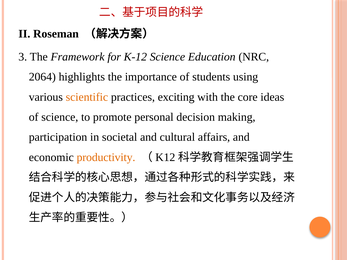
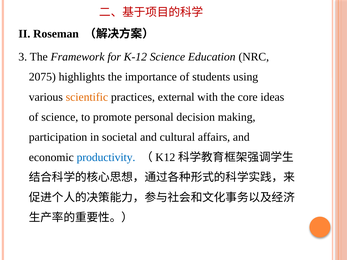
2064: 2064 -> 2075
exciting: exciting -> external
productivity colour: orange -> blue
